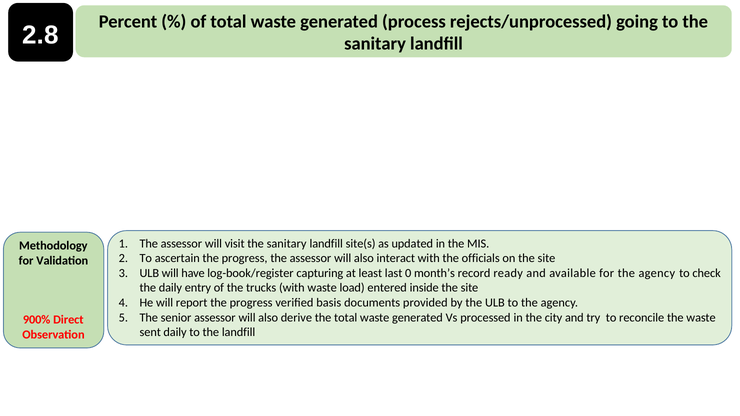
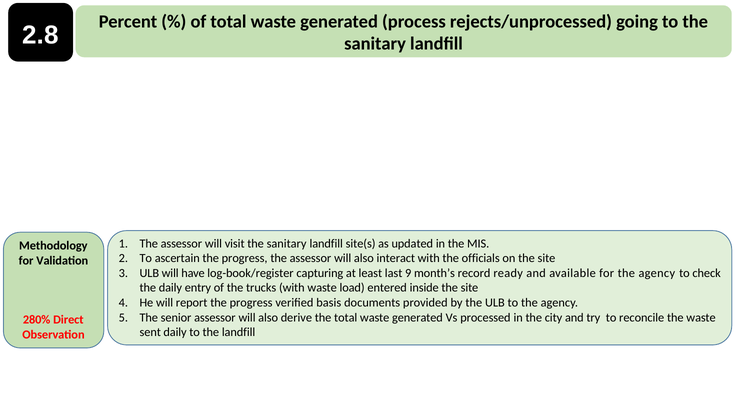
0: 0 -> 9
900%: 900% -> 280%
